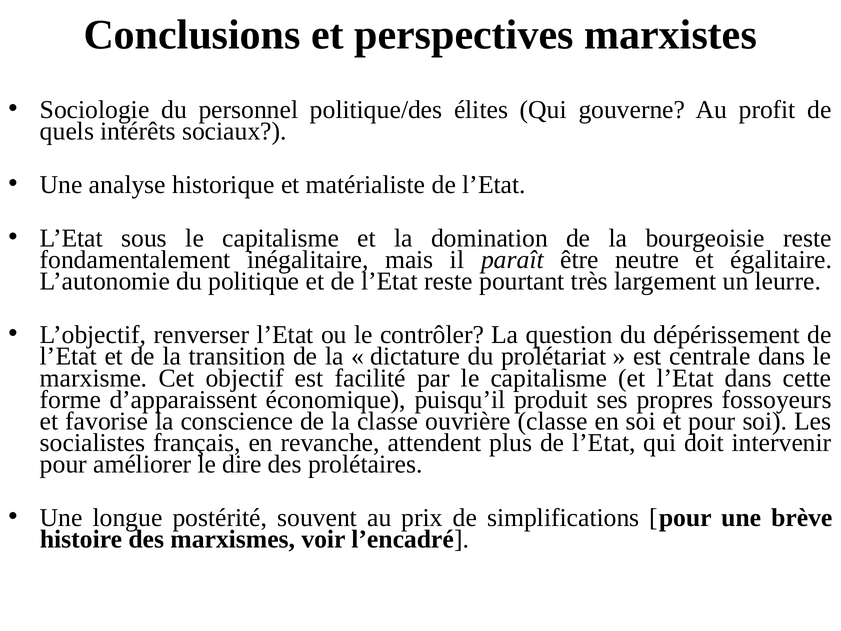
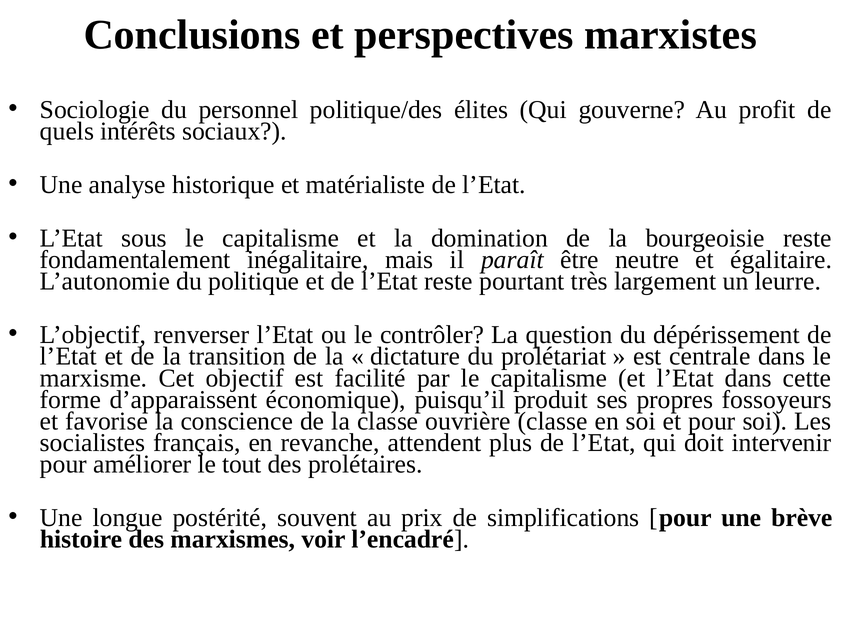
dire: dire -> tout
